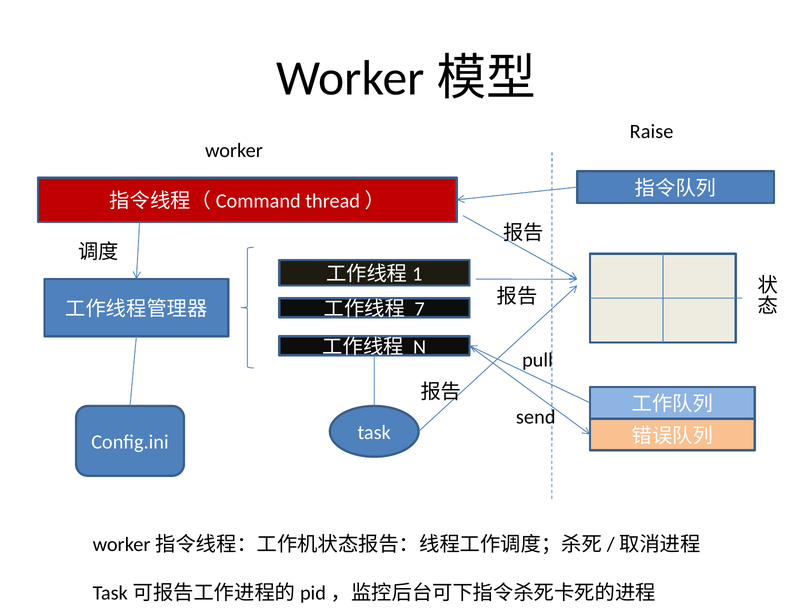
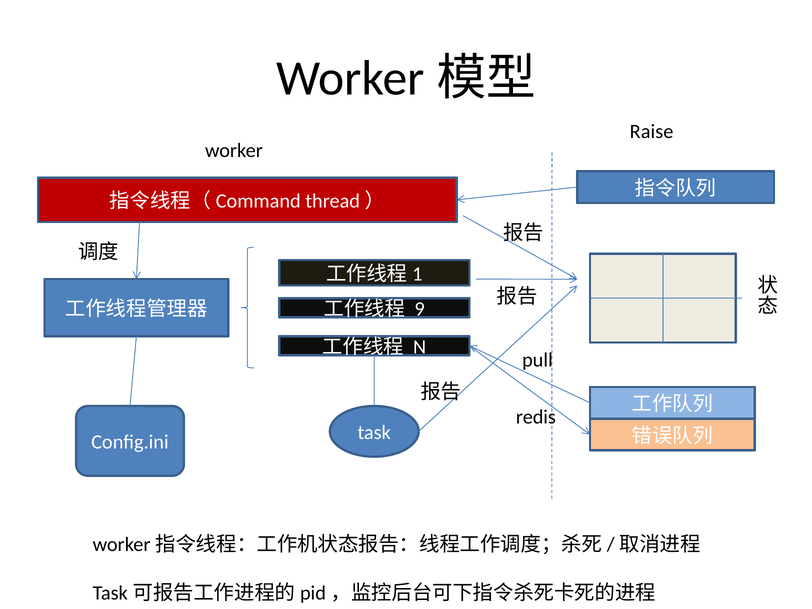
7: 7 -> 9
send: send -> redis
